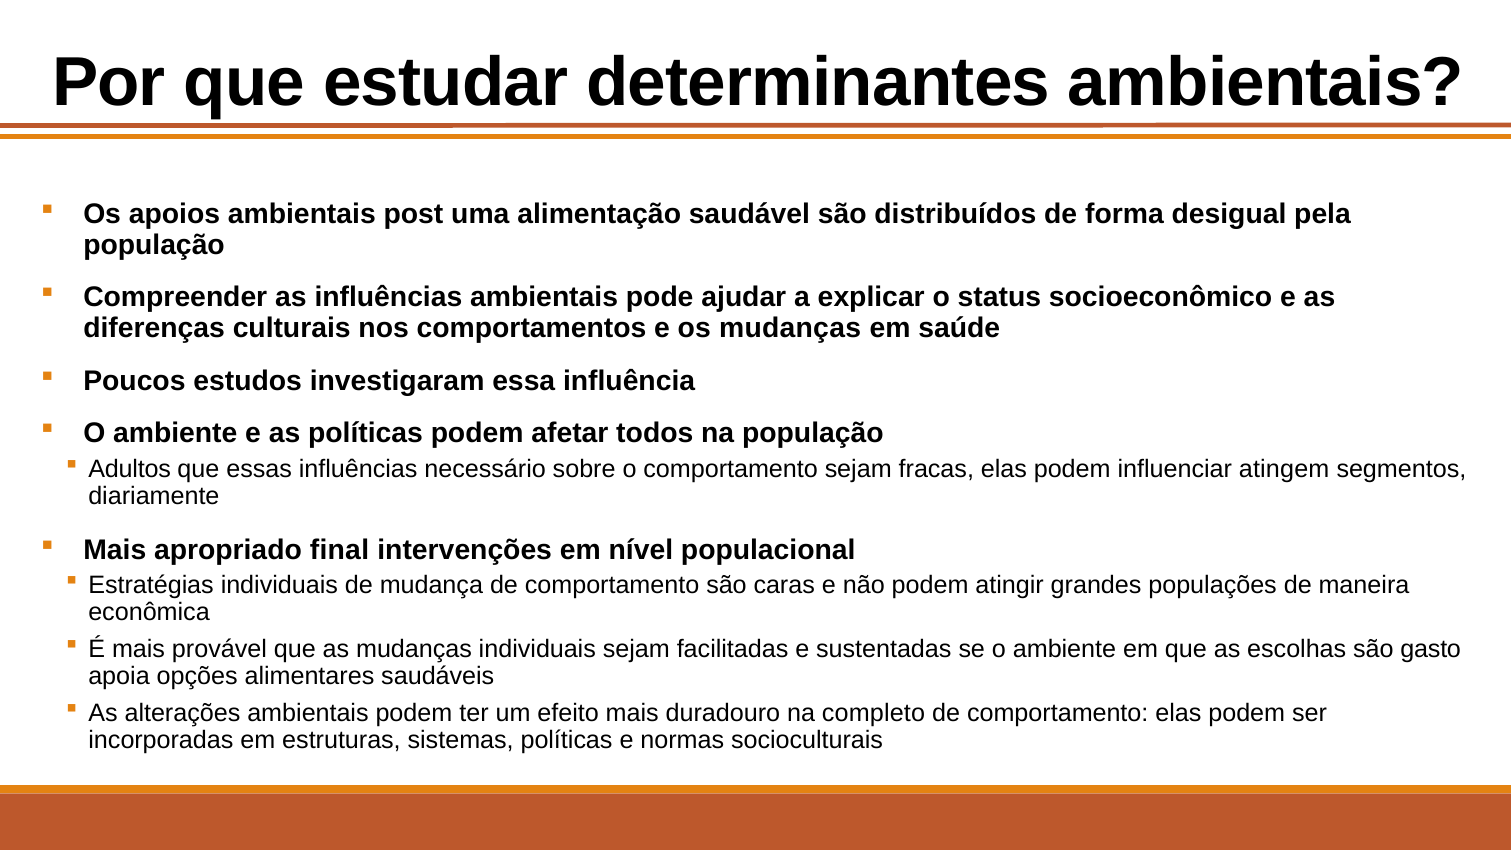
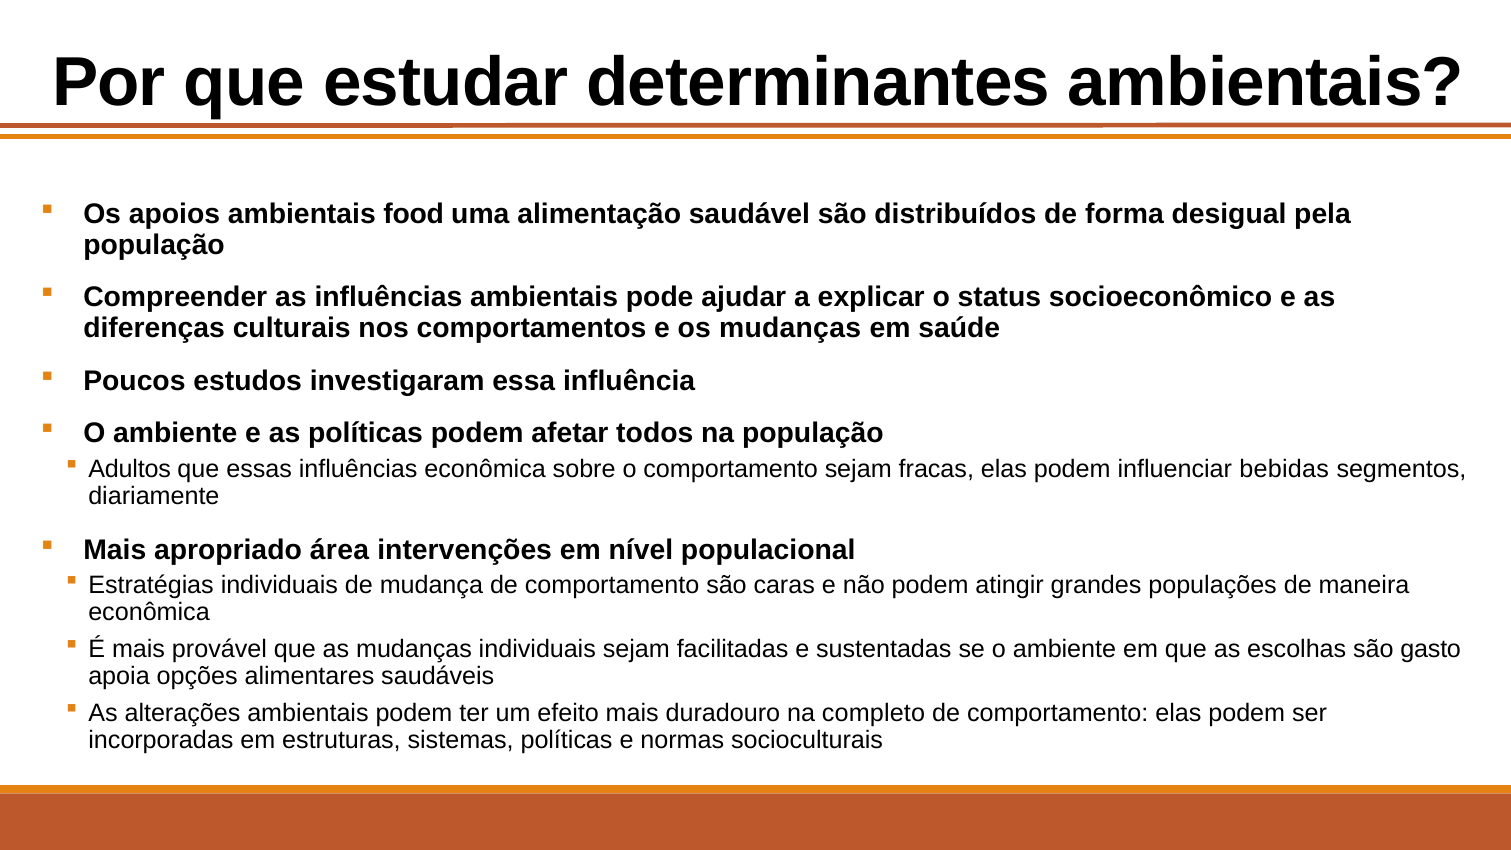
post: post -> food
influências necessário: necessário -> econômica
atingem: atingem -> bebidas
final: final -> área
